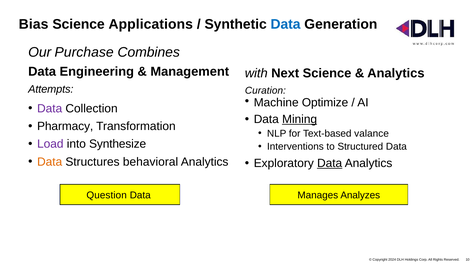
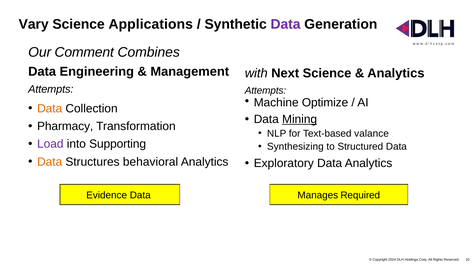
Bias: Bias -> Vary
Data at (286, 24) colour: blue -> purple
Purchase: Purchase -> Comment
Curation at (265, 91): Curation -> Attempts
Data at (50, 109) colour: purple -> orange
Synthesize: Synthesize -> Supporting
Interventions: Interventions -> Synthesizing
Data at (330, 163) underline: present -> none
Question: Question -> Evidence
Analyzes: Analyzes -> Required
